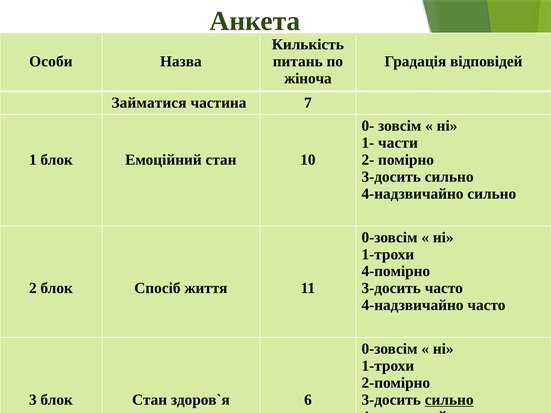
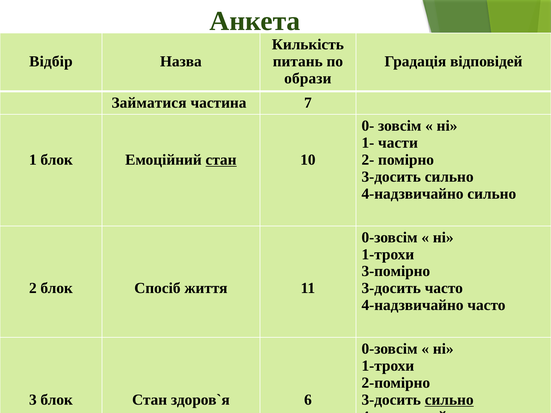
Особи: Особи -> Відбір
жіноча: жіноча -> образи
стан at (221, 160) underline: none -> present
4-помірно: 4-помірно -> 3-помірно
